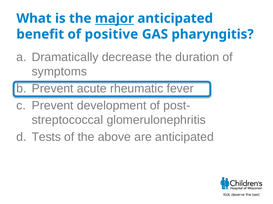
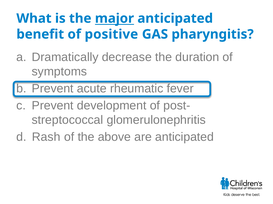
Tests: Tests -> Rash
